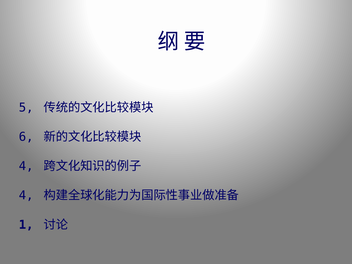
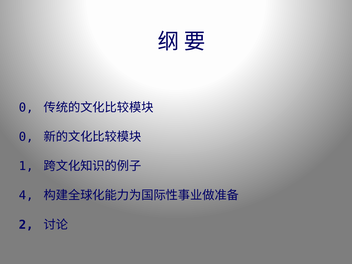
5 at (26, 107): 5 -> 0
6 at (26, 137): 6 -> 0
4 at (26, 166): 4 -> 1
1: 1 -> 2
